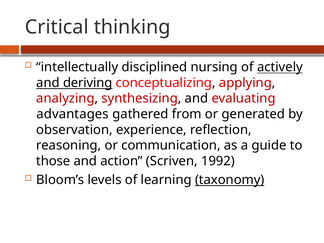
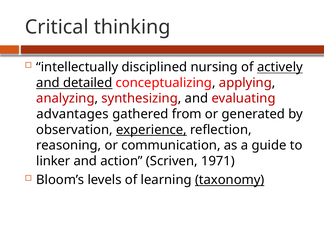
deriving: deriving -> detailed
experience underline: none -> present
those: those -> linker
1992: 1992 -> 1971
